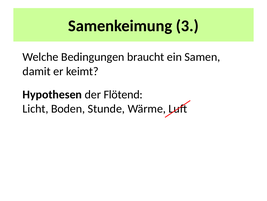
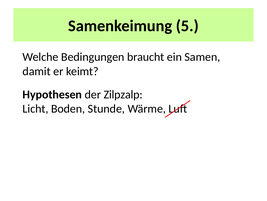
3: 3 -> 5
Flötend: Flötend -> Zilpzalp
